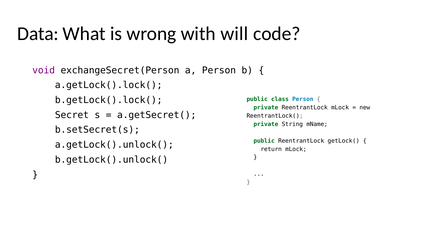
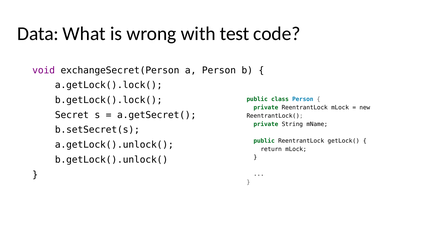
will: will -> test
